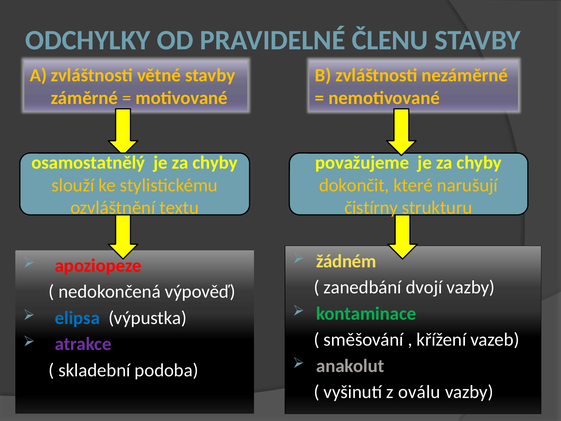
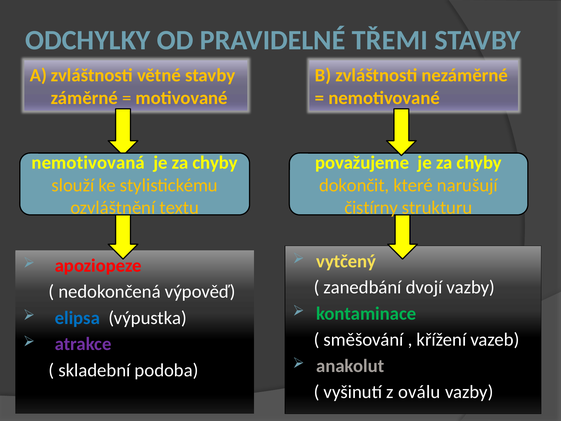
ČLENU: ČLENU -> TŘEMI
osamostatnělý: osamostatnělý -> nemotivovaná
žádném: žádném -> vytčený
